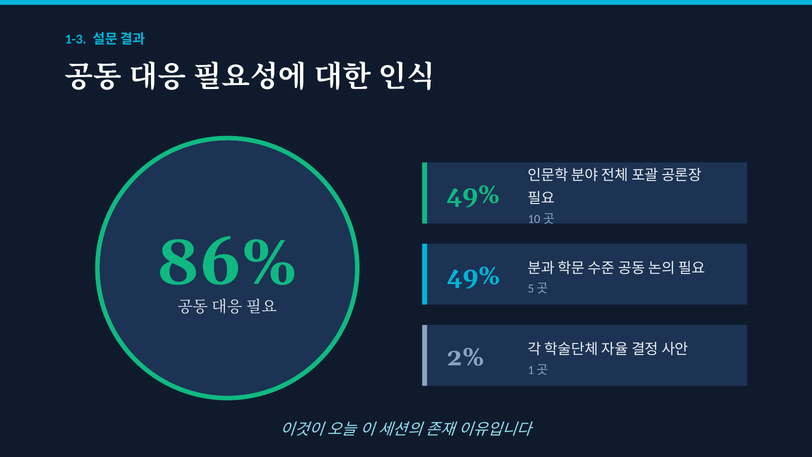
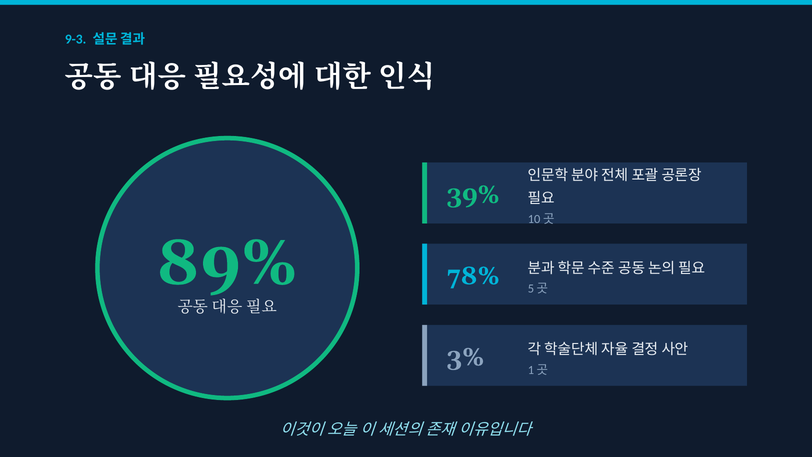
1-3: 1-3 -> 9-3
49% at (473, 195): 49% -> 39%
86%: 86% -> 89%
49% at (473, 276): 49% -> 78%
2%: 2% -> 3%
